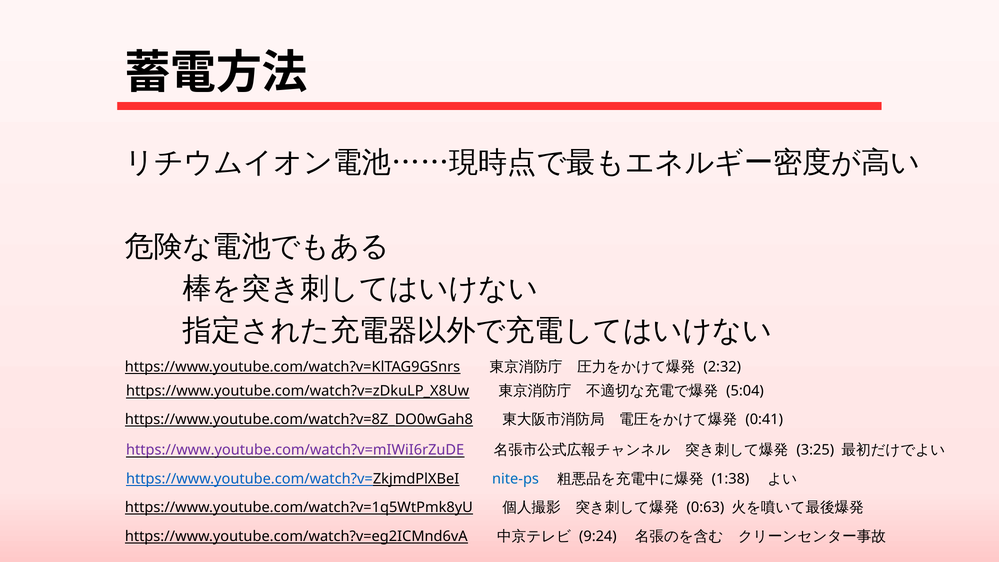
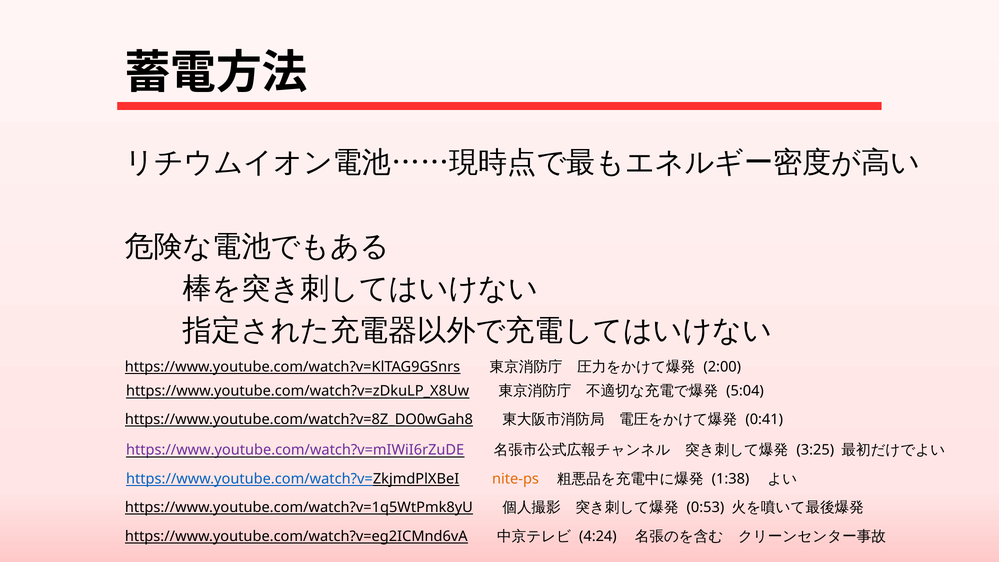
2:32: 2:32 -> 2:00
nite-ps colour: blue -> orange
0:63: 0:63 -> 0:53
9:24: 9:24 -> 4:24
